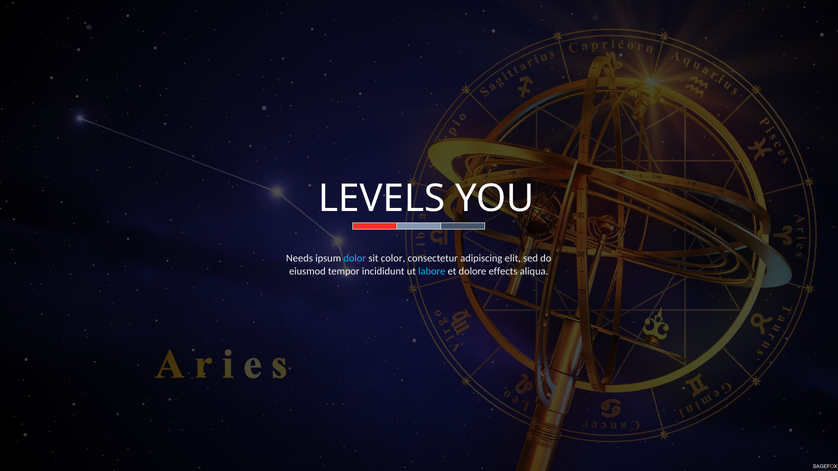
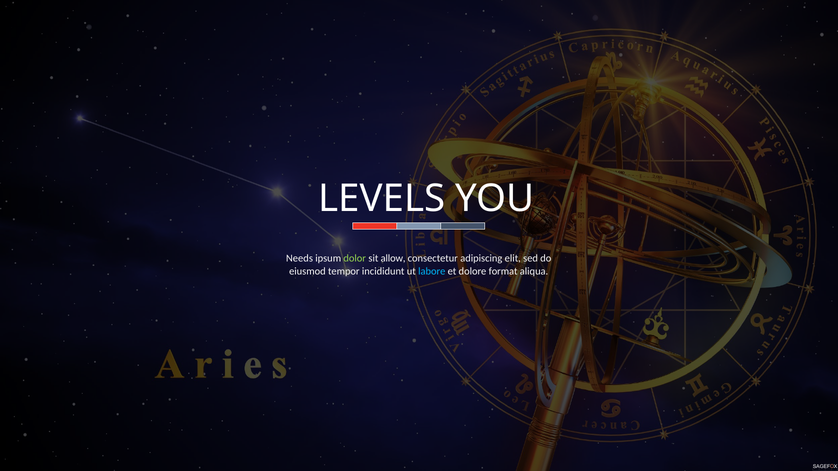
dolor colour: light blue -> light green
color: color -> allow
effects: effects -> format
